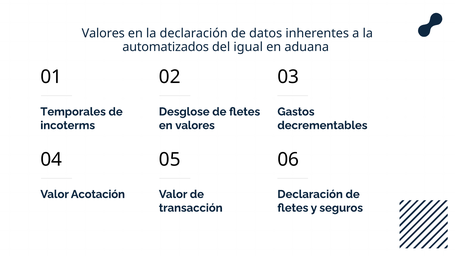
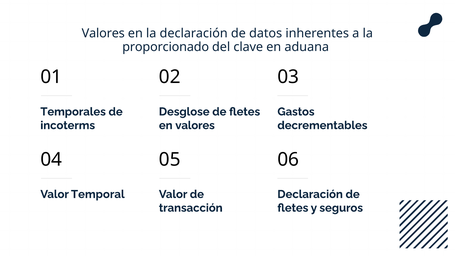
automatizados: automatizados -> proporcionado
igual: igual -> clave
Acotación: Acotación -> Temporal
